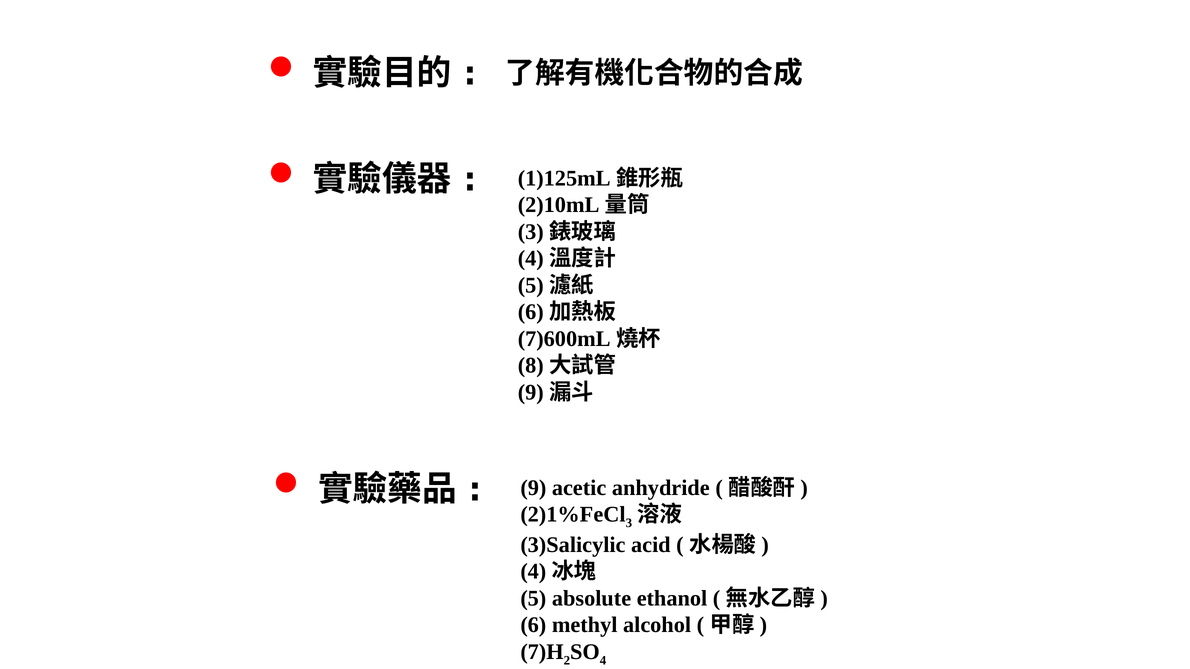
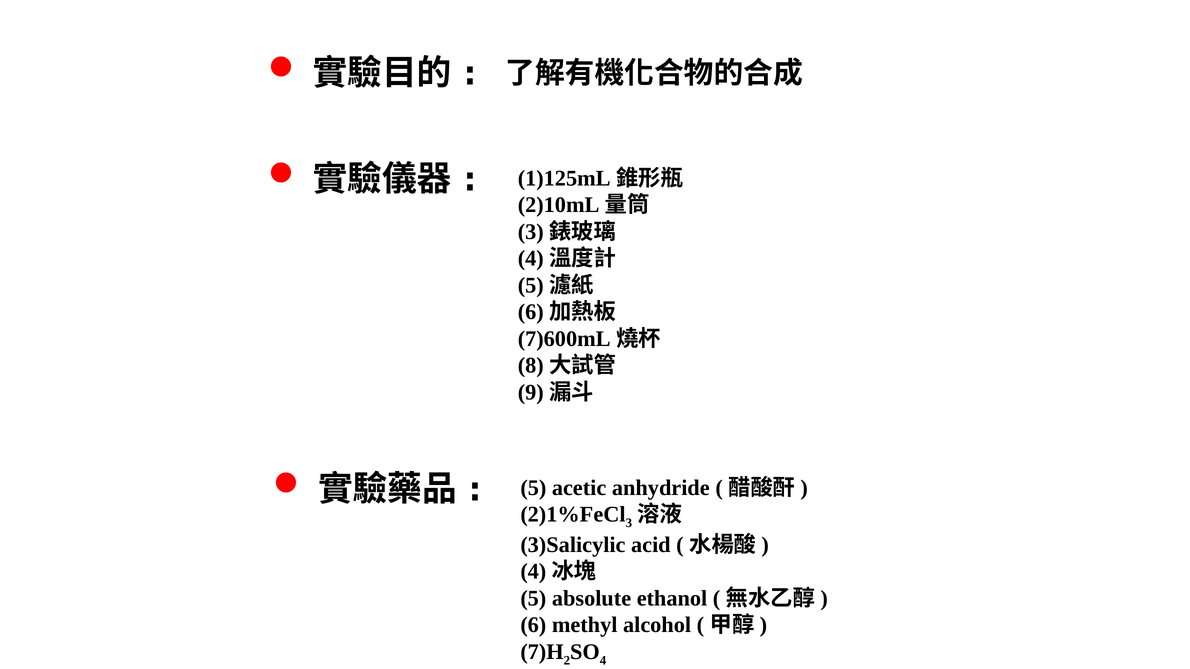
9 at (533, 488): 9 -> 5
